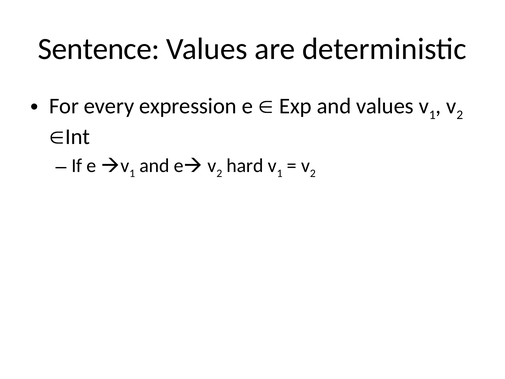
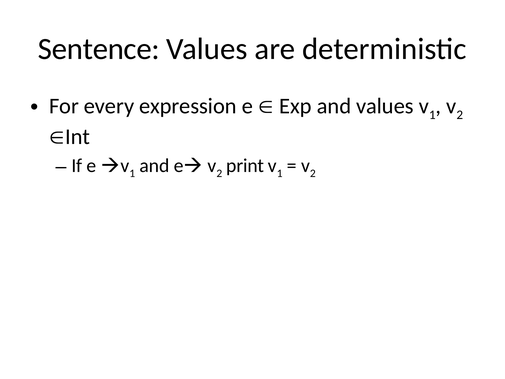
hard: hard -> print
